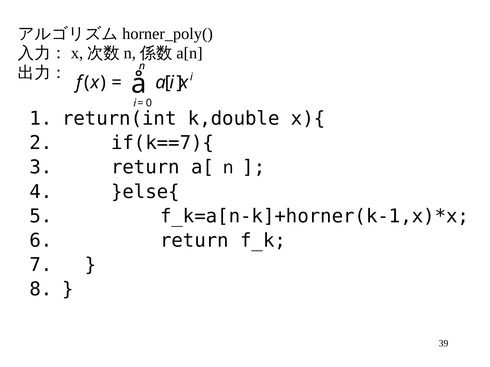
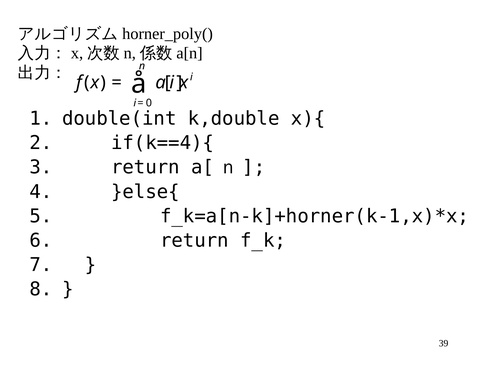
return(int: return(int -> double(int
if(k==7){: if(k==7){ -> if(k==4){
